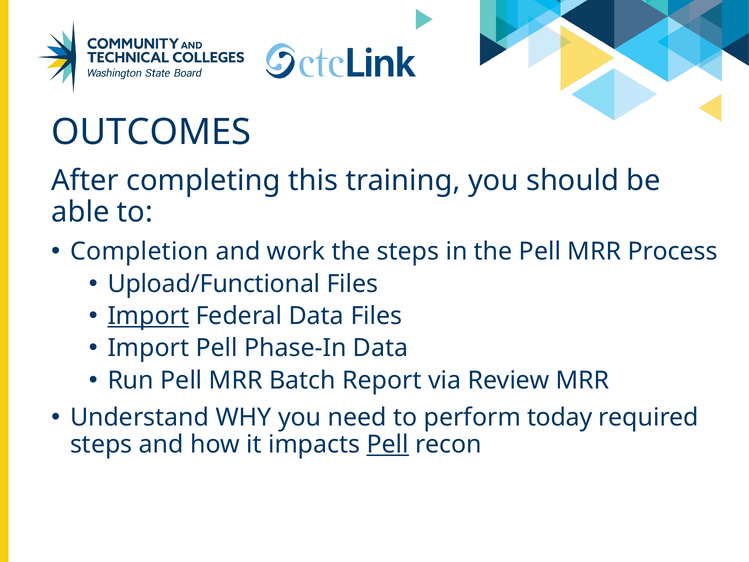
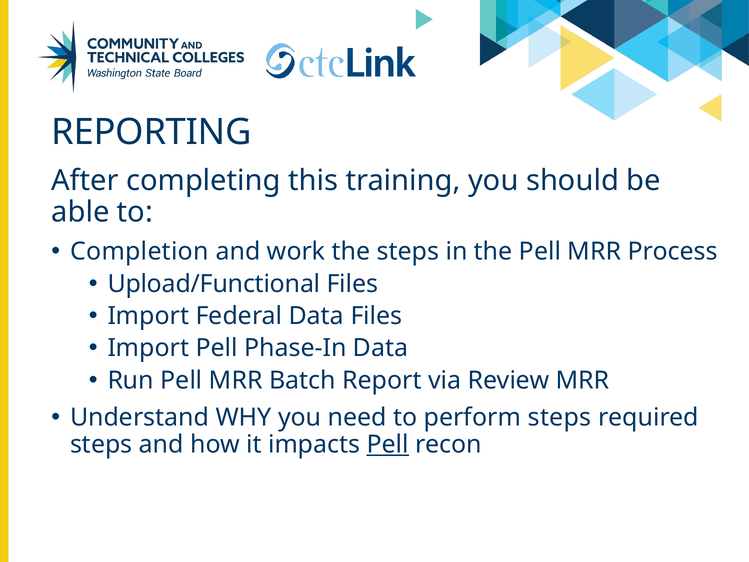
OUTCOMES: OUTCOMES -> REPORTING
Import at (148, 316) underline: present -> none
perform today: today -> steps
